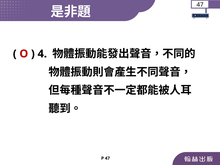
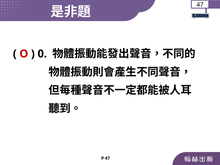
4: 4 -> 0
